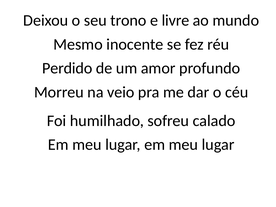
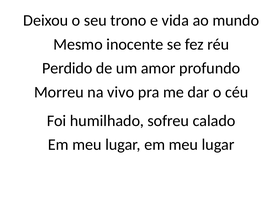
livre: livre -> vida
veio: veio -> vivo
